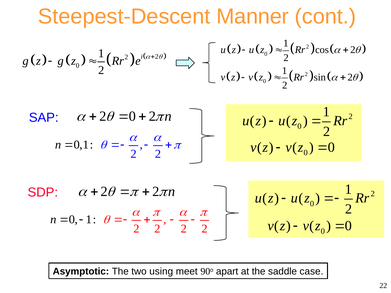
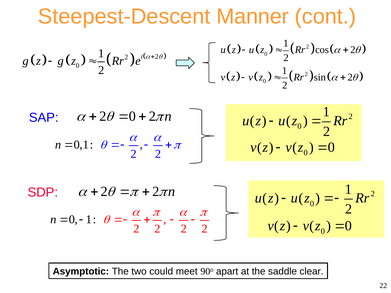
using: using -> could
case: case -> clear
